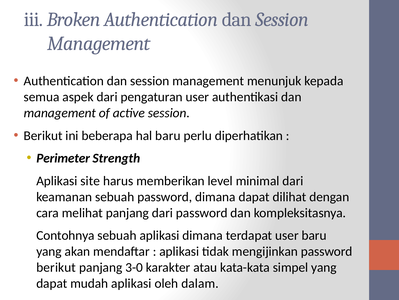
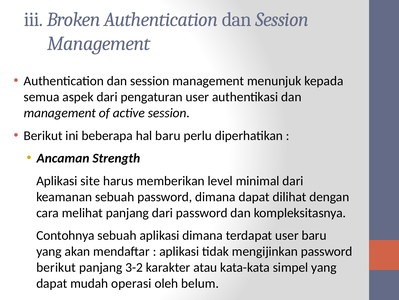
Perimeter: Perimeter -> Ancaman
3-0: 3-0 -> 3-2
mudah aplikasi: aplikasi -> operasi
dalam: dalam -> belum
